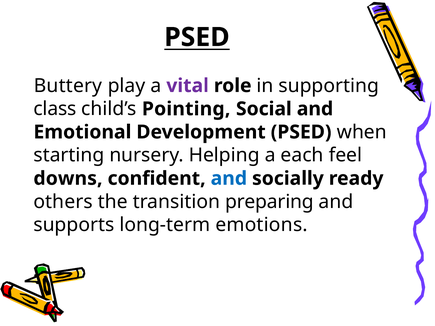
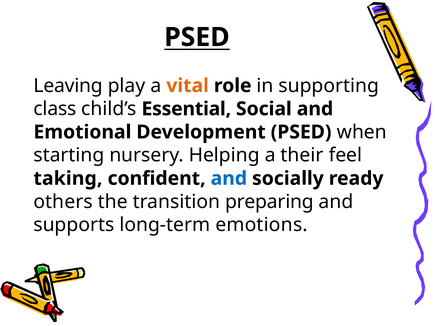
Buttery: Buttery -> Leaving
vital colour: purple -> orange
Pointing: Pointing -> Essential
each: each -> their
downs: downs -> taking
